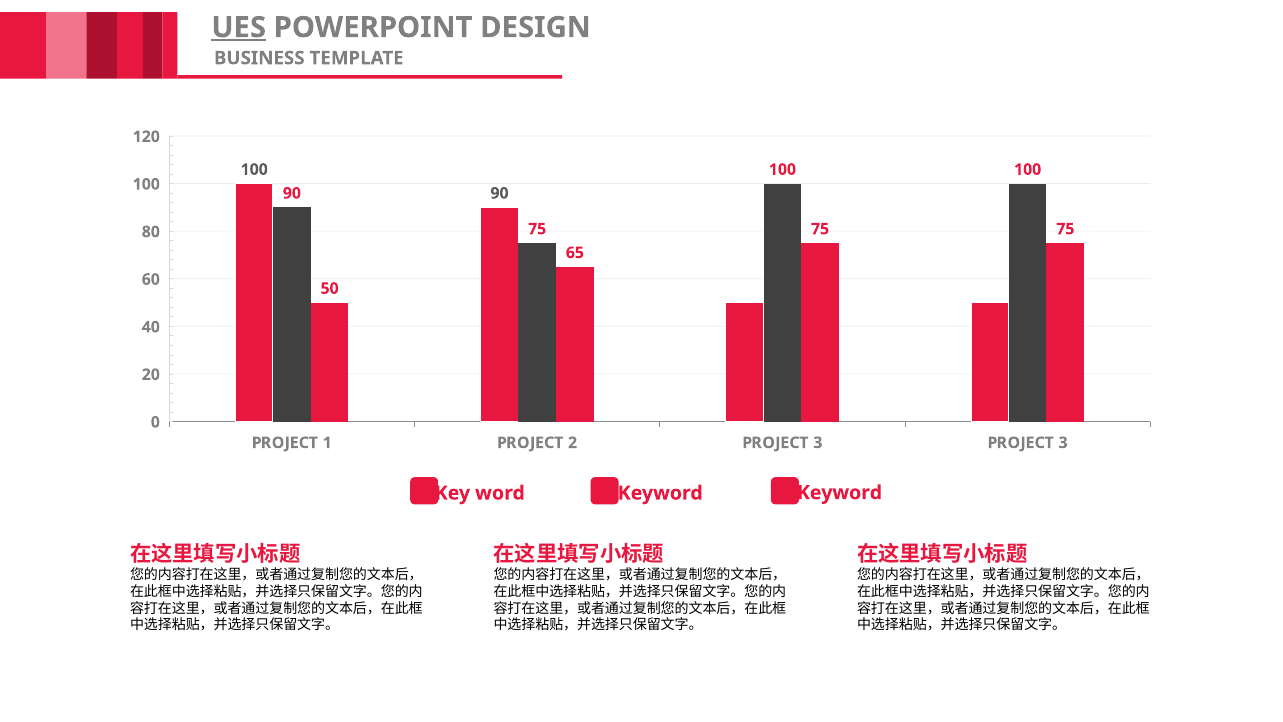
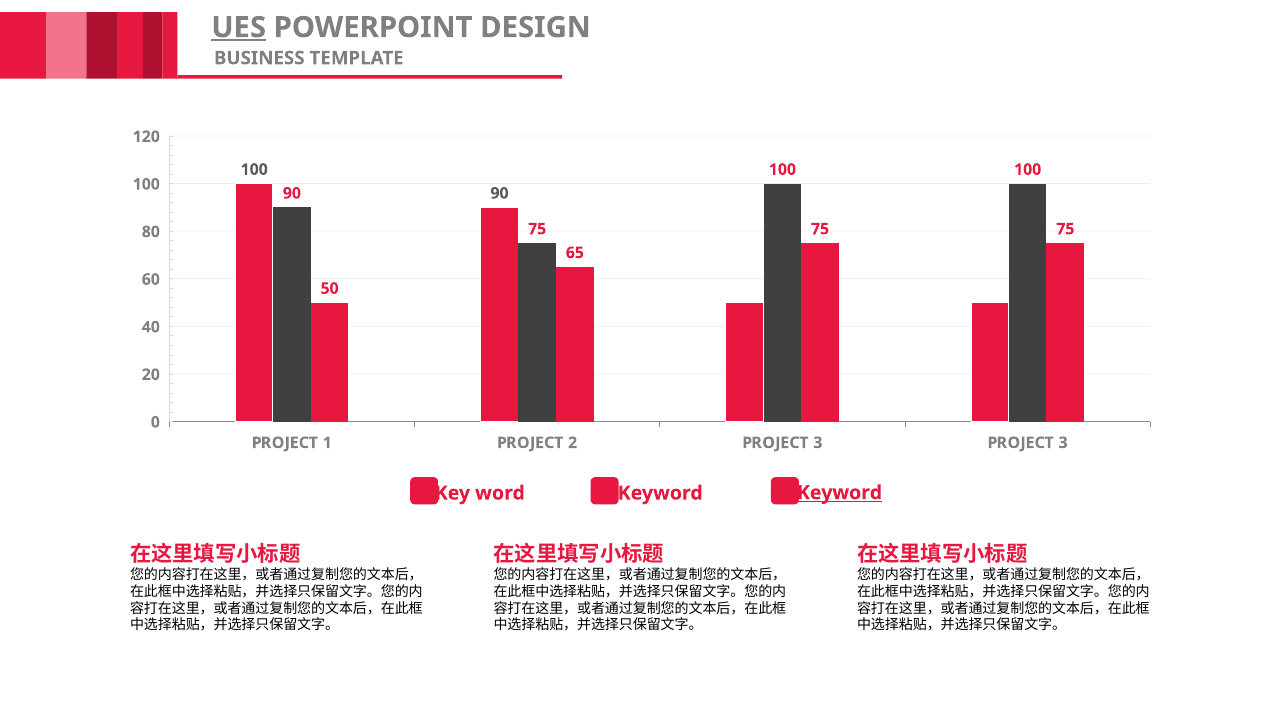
Keyword at (839, 493) underline: none -> present
